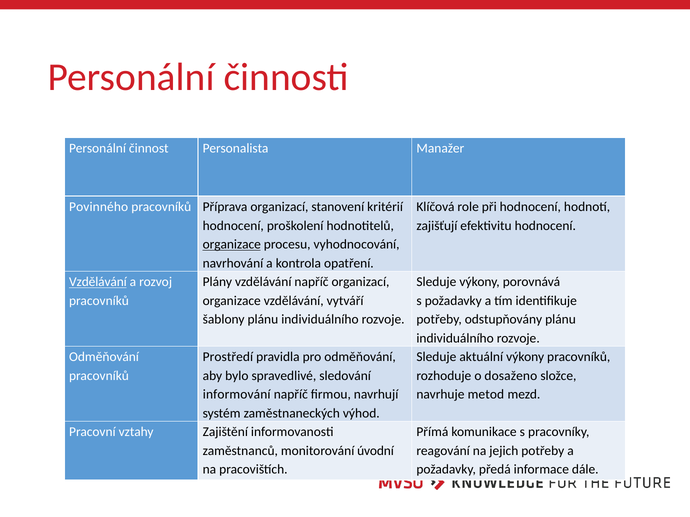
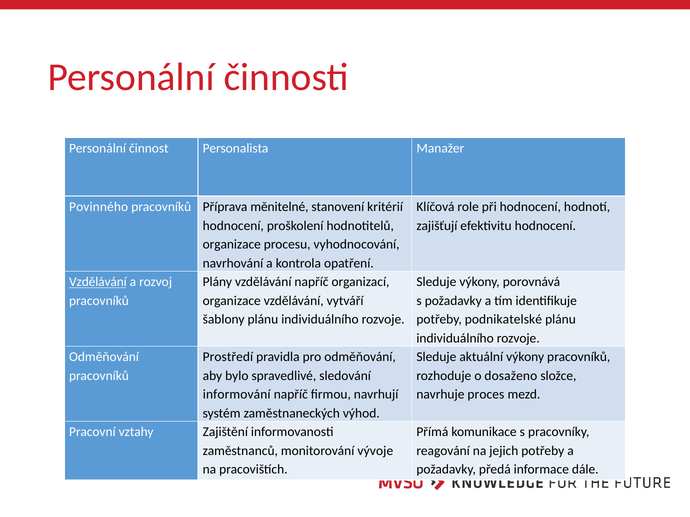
Příprava organizací: organizací -> měnitelné
organizace at (232, 245) underline: present -> none
odstupňovány: odstupňovány -> podnikatelské
metod: metod -> proces
úvodní: úvodní -> vývoje
